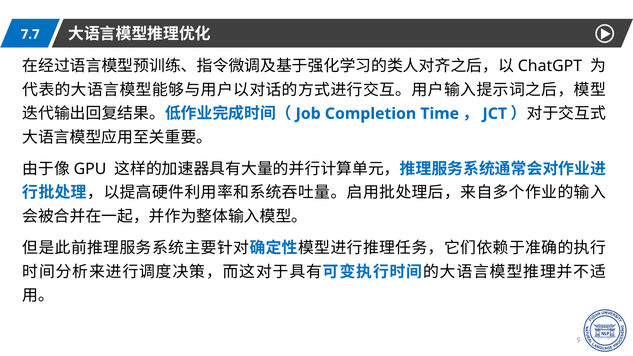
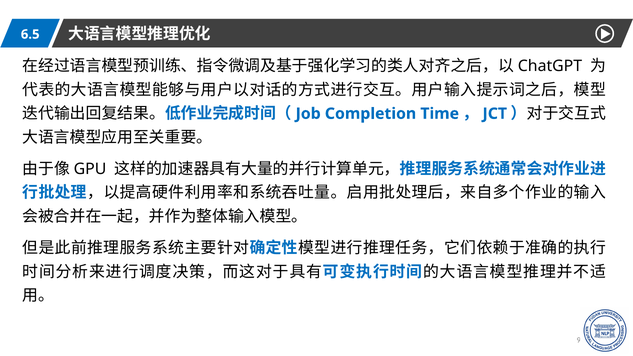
7.7: 7.7 -> 6.5
